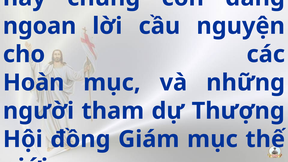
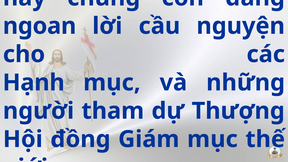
Hoàn: Hoàn -> Hạnh
